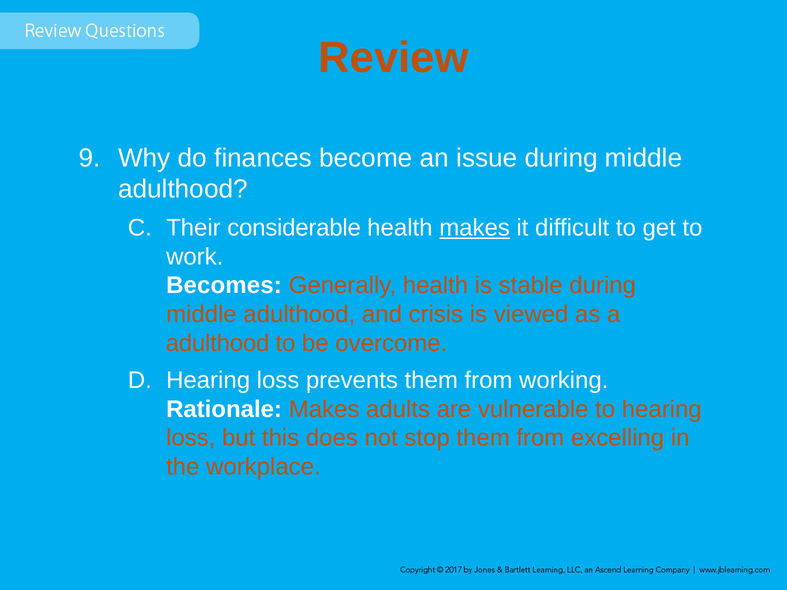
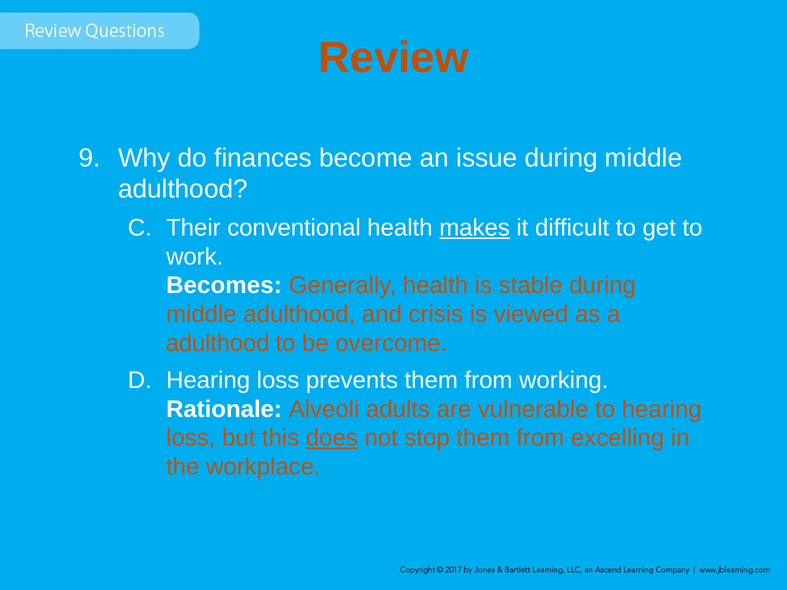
considerable: considerable -> conventional
Rationale Makes: Makes -> Alveoli
does underline: none -> present
